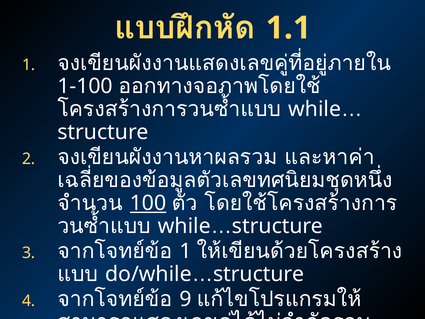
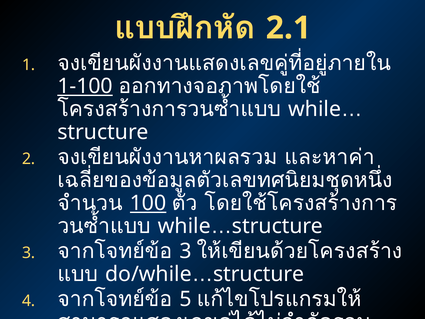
1.1: 1.1 -> 2.1
1-100 underline: none -> present
1 at (185, 251): 1 -> 3
9: 9 -> 5
